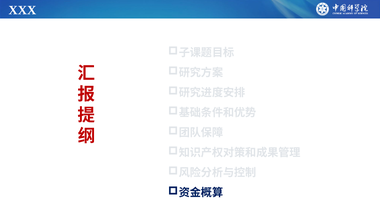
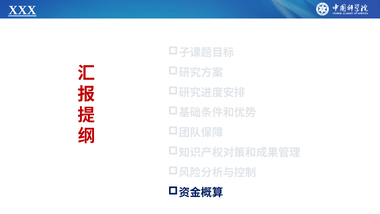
XXX underline: none -> present
